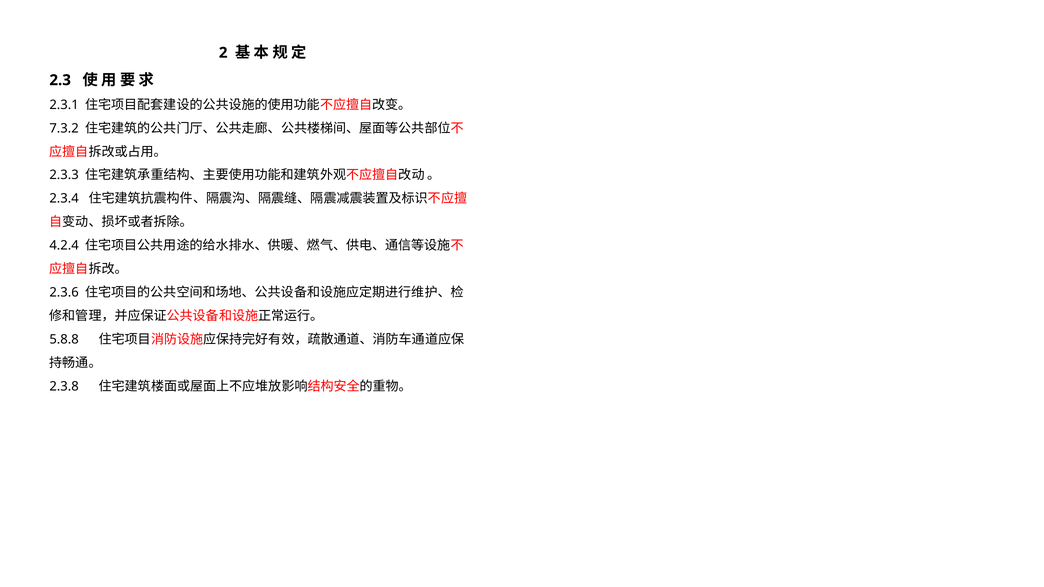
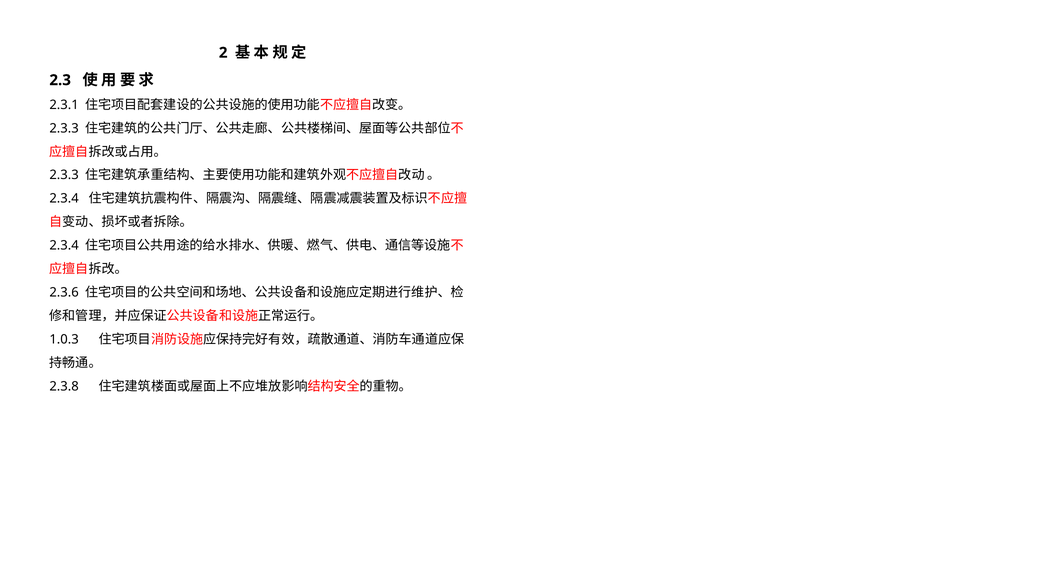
7.3.2 at (64, 128): 7.3.2 -> 2.3.3
4.2.4 at (64, 246): 4.2.4 -> 2.3.4
5.8.8: 5.8.8 -> 1.0.3
